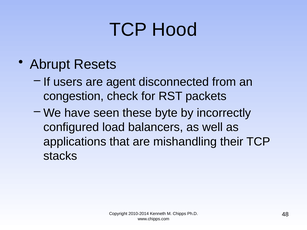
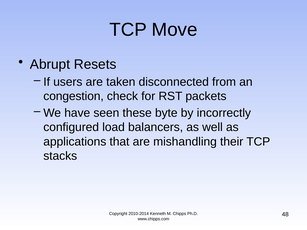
Hood: Hood -> Move
agent: agent -> taken
